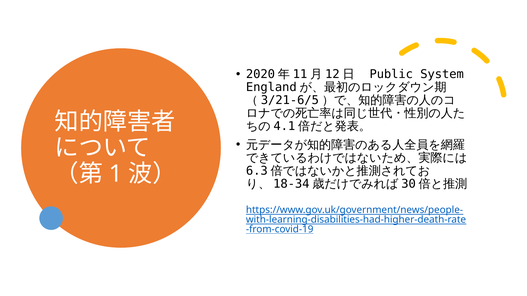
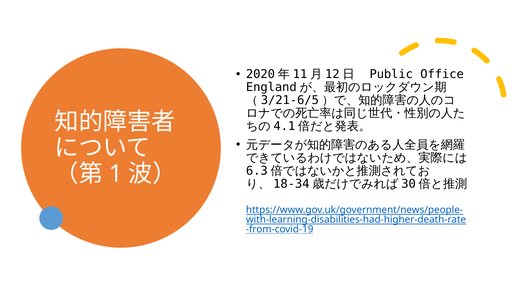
System: System -> Office
